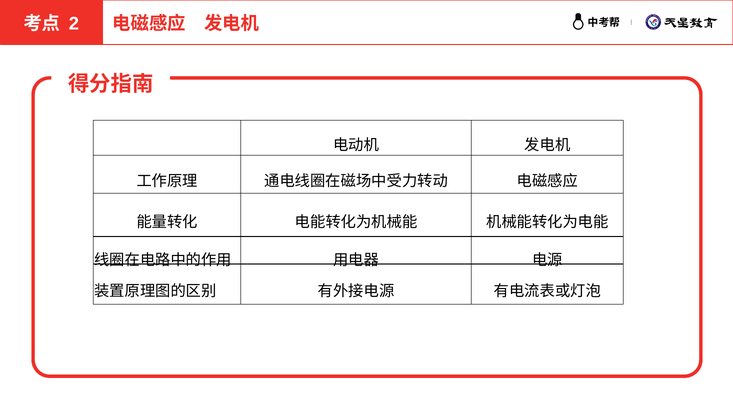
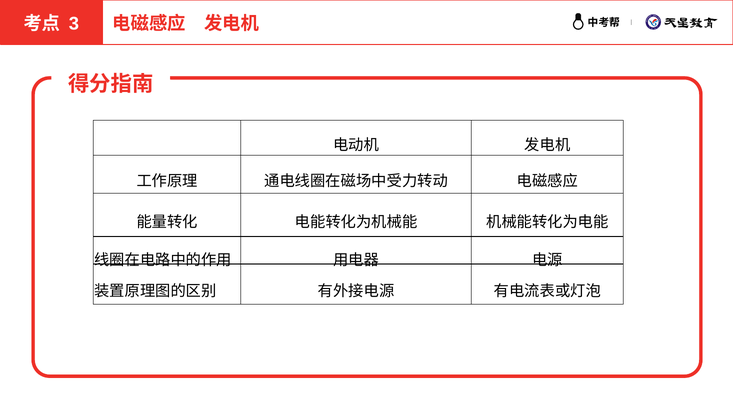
2: 2 -> 3
